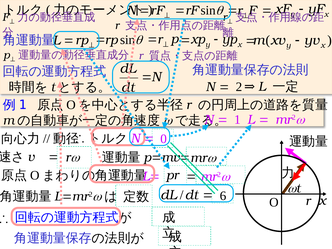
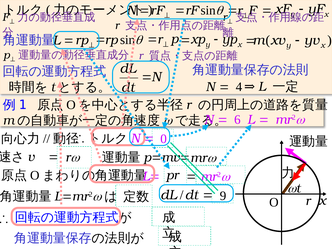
2: 2 -> 4
1: 1 -> 6
6: 6 -> 9
